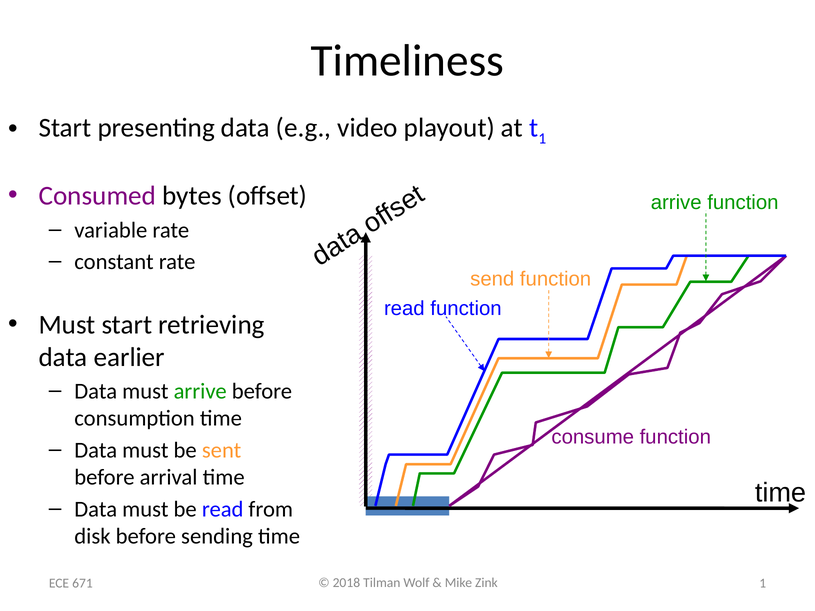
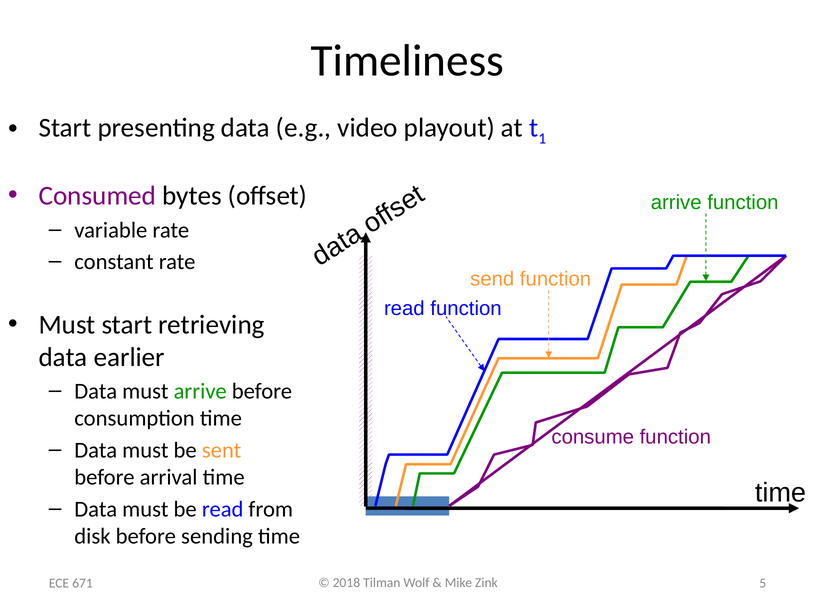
1 at (763, 584): 1 -> 5
